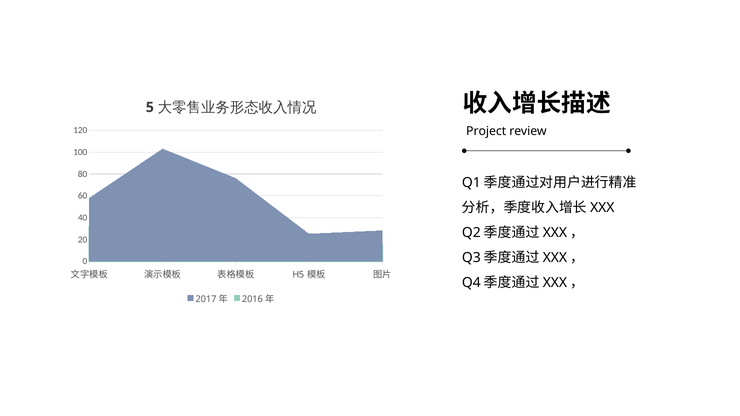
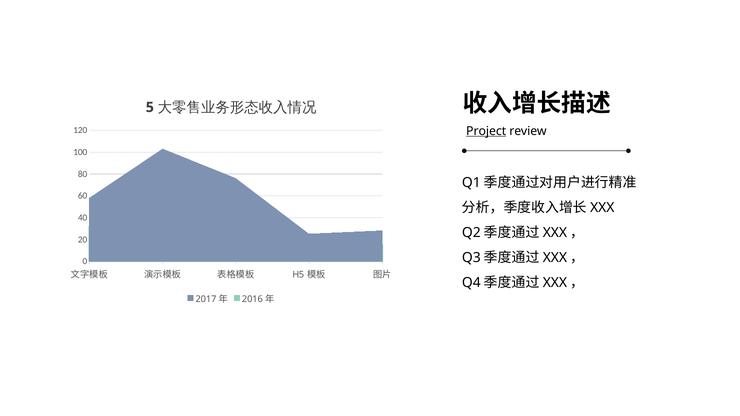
Project underline: none -> present
